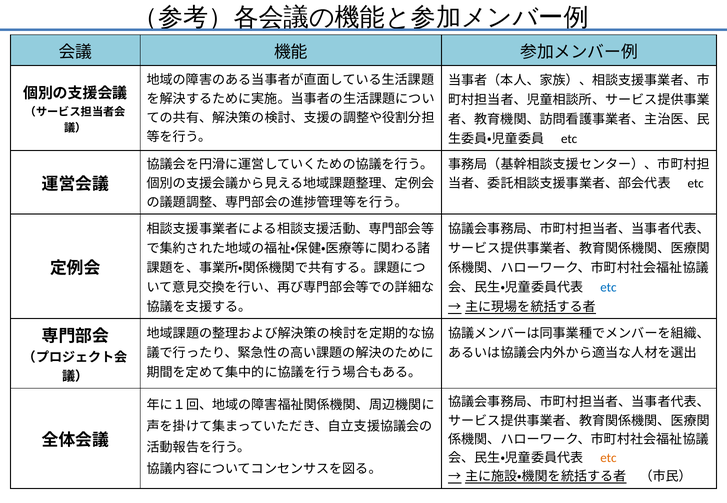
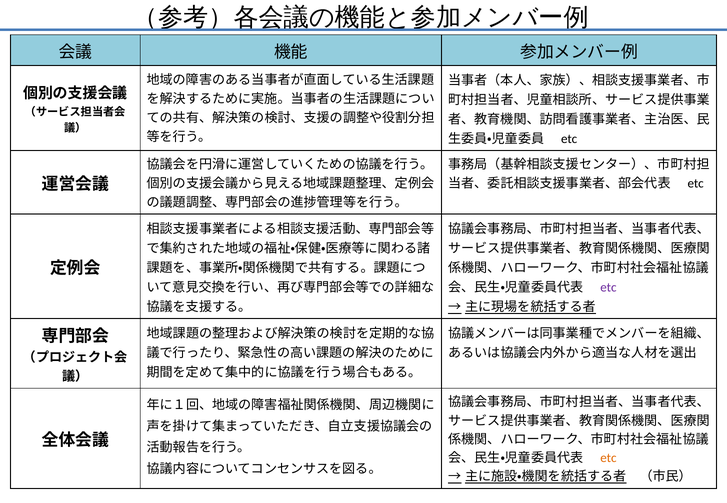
etc at (608, 288) colour: blue -> purple
